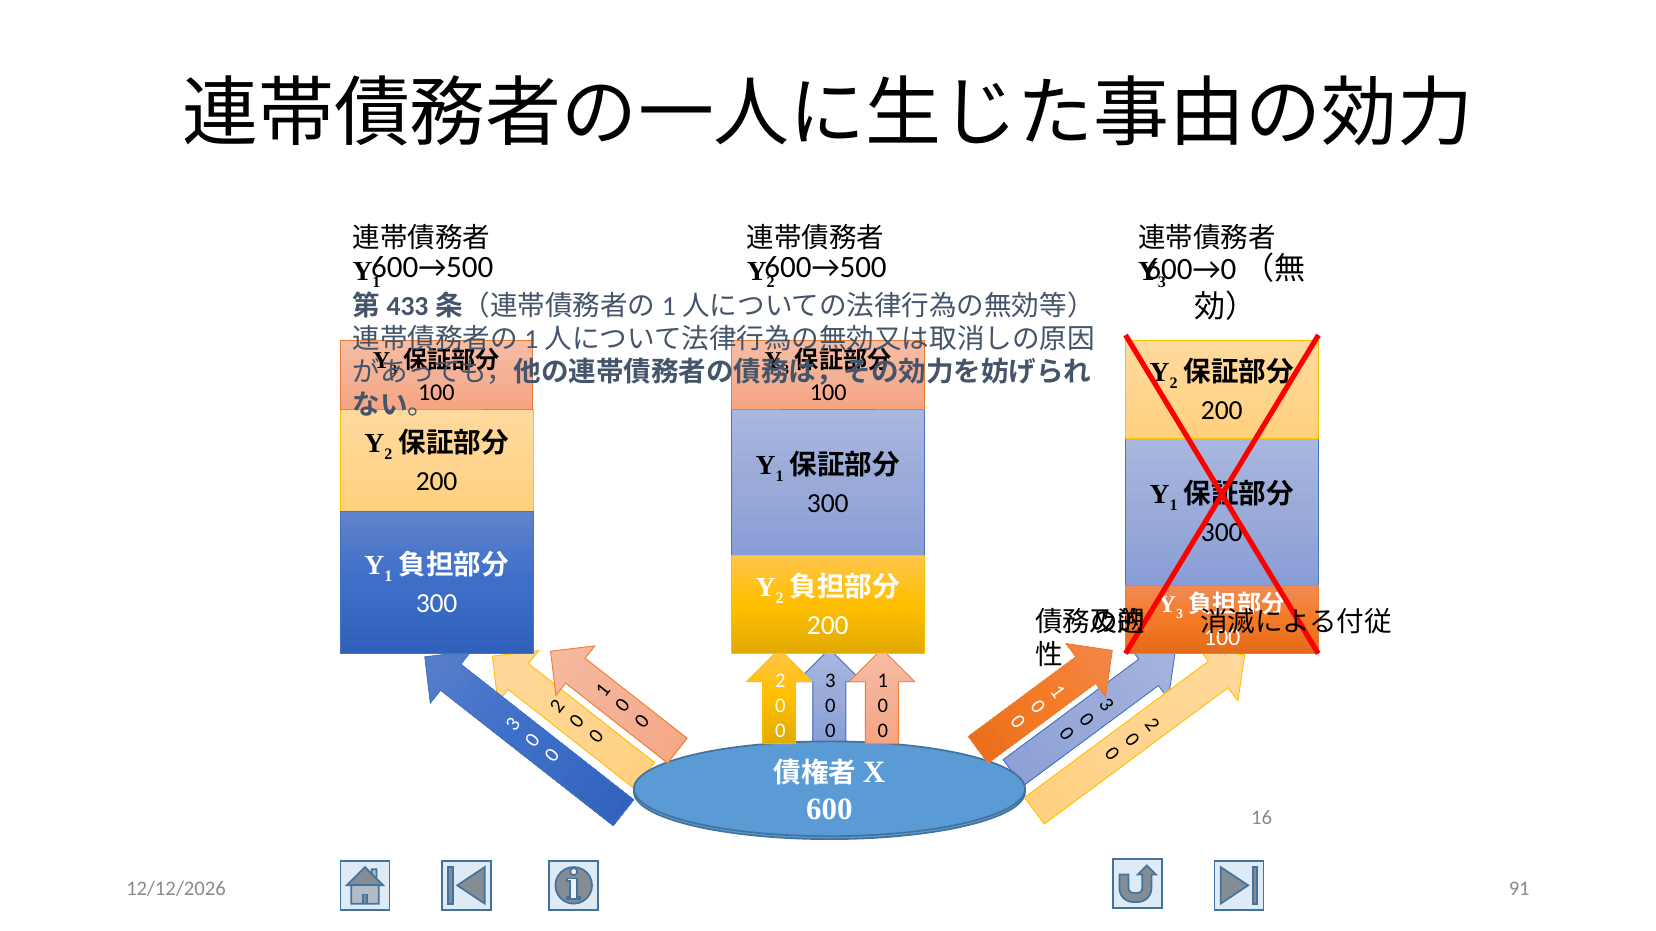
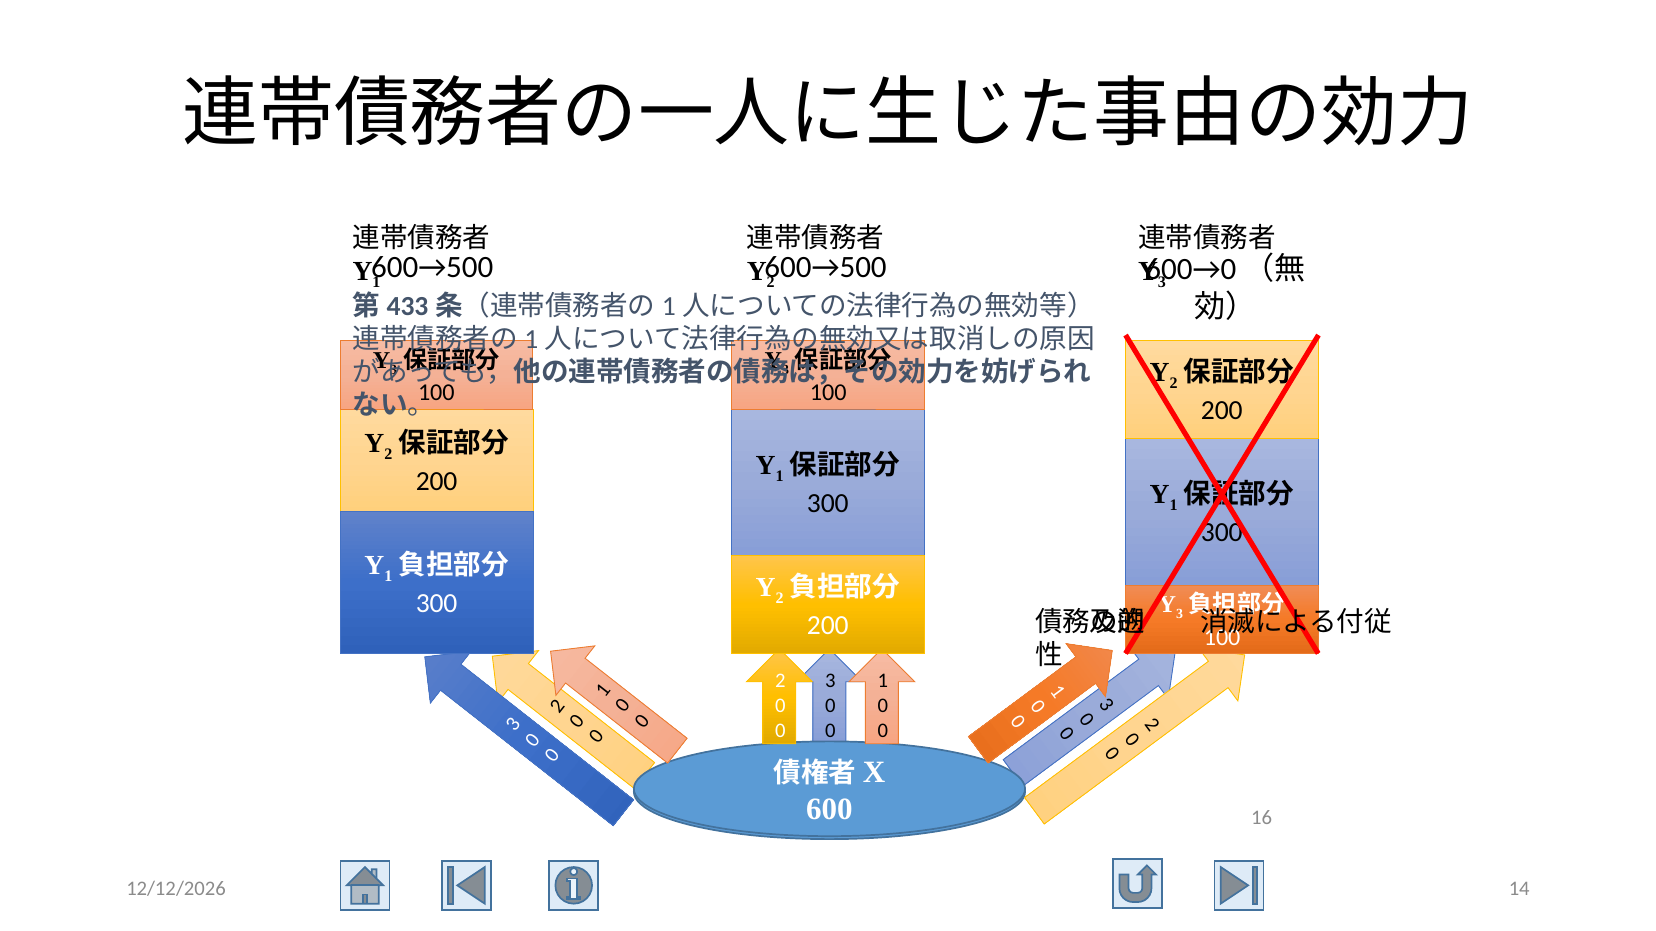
91: 91 -> 14
